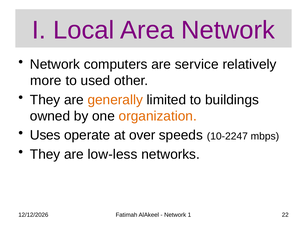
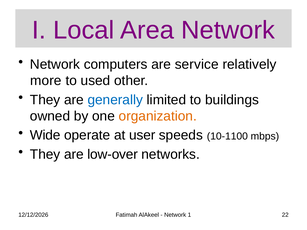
generally colour: orange -> blue
Uses: Uses -> Wide
over: over -> user
10-2247: 10-2247 -> 10-1100
low-less: low-less -> low-over
